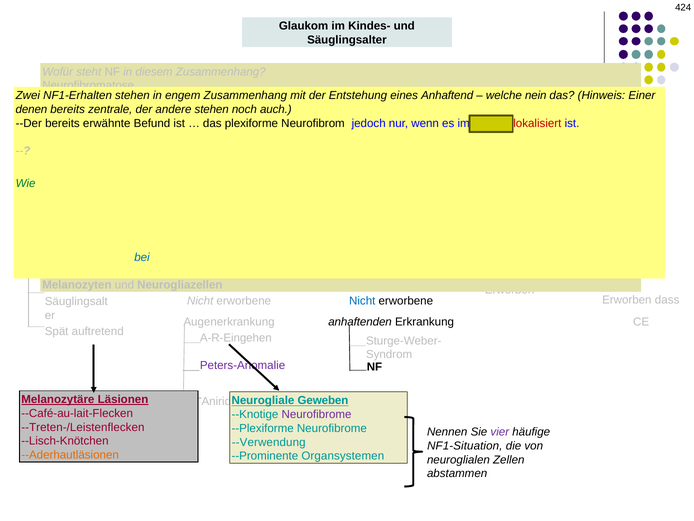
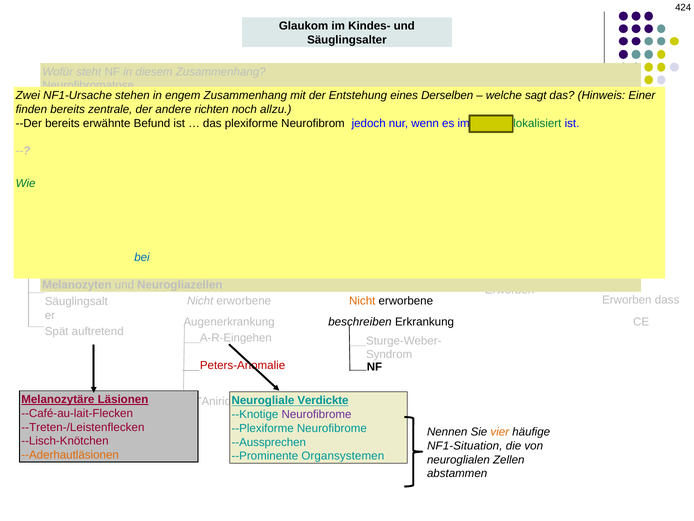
NF1-Erhalten: NF1-Erhalten -> NF1-Ursache
Anhaftend: Anhaftend -> Derselben
nein: nein -> sagt
denen: denen -> finden
andere stehen: stehen -> richten
auch: auch -> allzu
lokalisiert colour: red -> green
Nicht at (362, 301) colour: blue -> orange
anhaftenden: anhaftenden -> beschreiben
Peters-Anomalie colour: purple -> red
Geweben: Geweben -> Verdickte
vier colour: purple -> orange
--Verwendung: --Verwendung -> --Aussprechen
